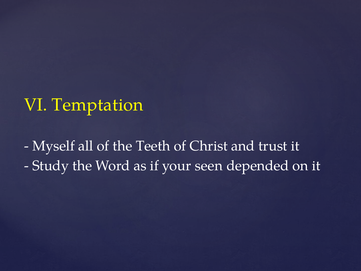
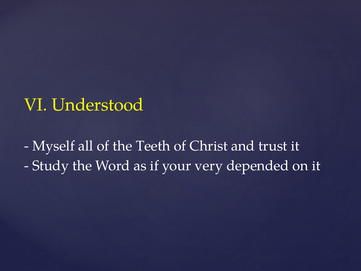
Temptation: Temptation -> Understood
seen: seen -> very
